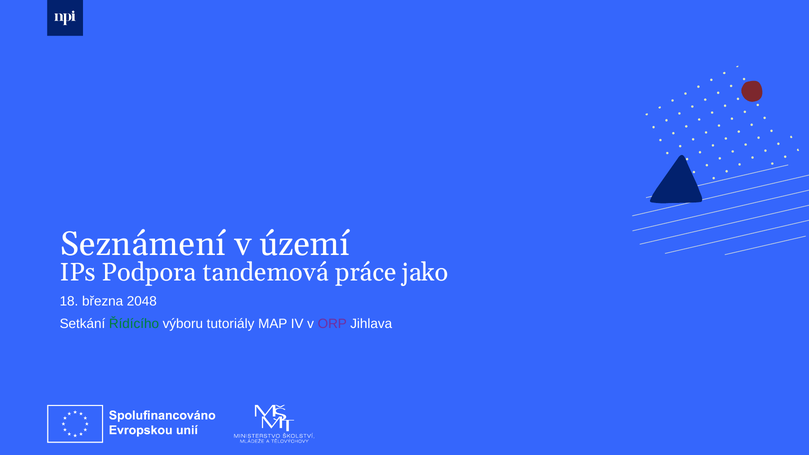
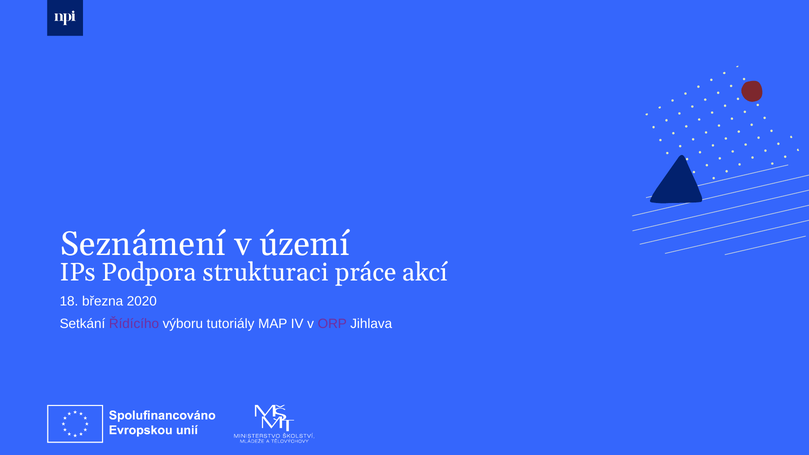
tandemová: tandemová -> strukturaci
jako: jako -> akcí
2048: 2048 -> 2020
Řídícího colour: green -> purple
